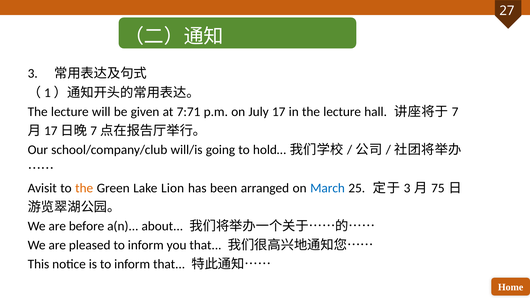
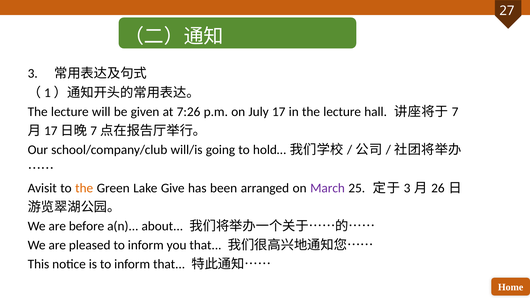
7:71: 7:71 -> 7:26
Lion: Lion -> Give
March colour: blue -> purple
75: 75 -> 26
